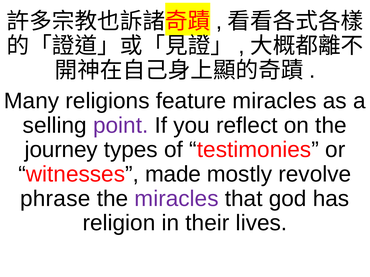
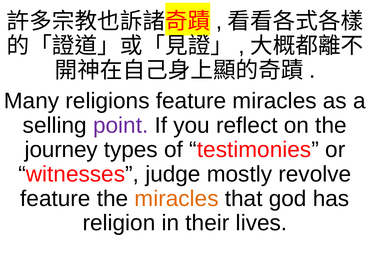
made: made -> judge
phrase at (55, 199): phrase -> feature
miracles at (177, 199) colour: purple -> orange
